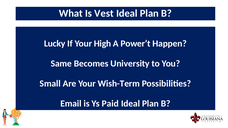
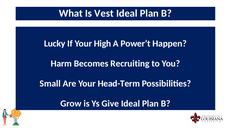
Same: Same -> Harm
University: University -> Recruiting
Wish-Term: Wish-Term -> Head-Term
Email: Email -> Grow
Paid: Paid -> Give
